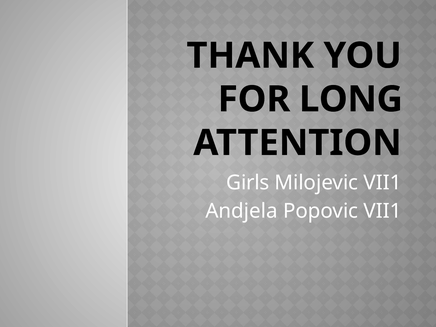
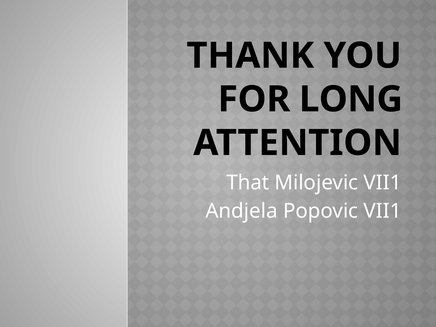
Girls: Girls -> That
